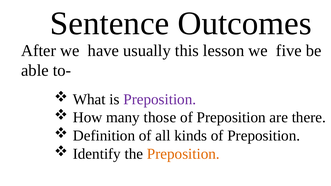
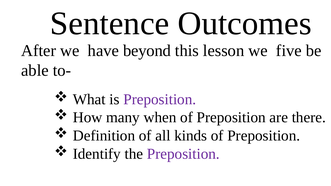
usually: usually -> beyond
those: those -> when
Preposition at (183, 154) colour: orange -> purple
